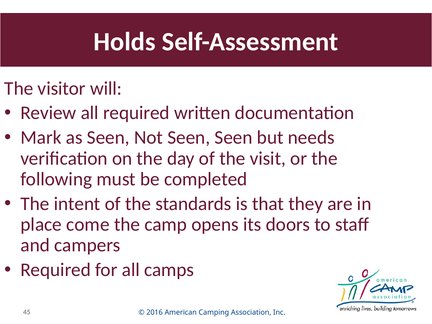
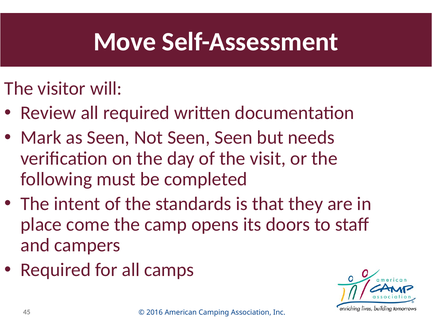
Holds: Holds -> Move
